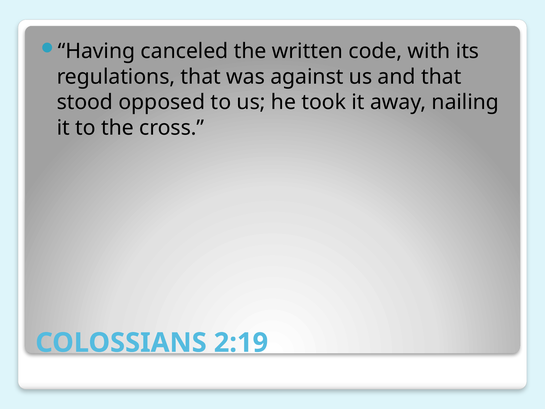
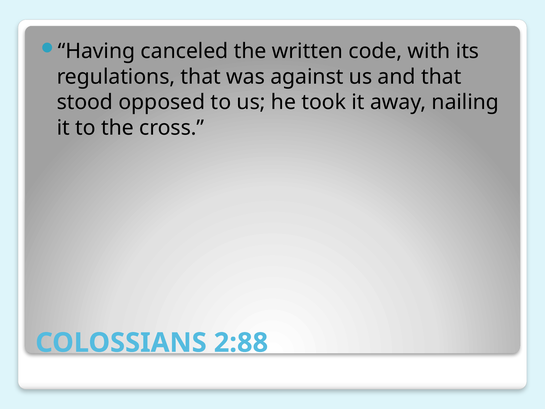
2:19: 2:19 -> 2:88
